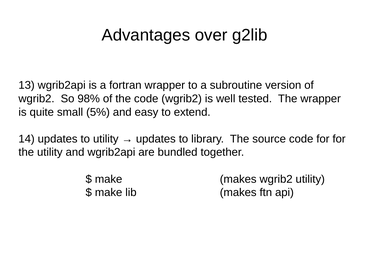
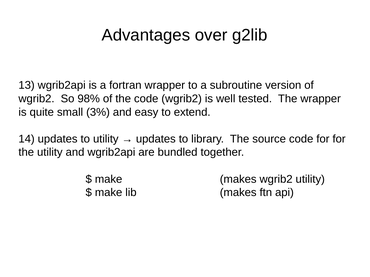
5%: 5% -> 3%
